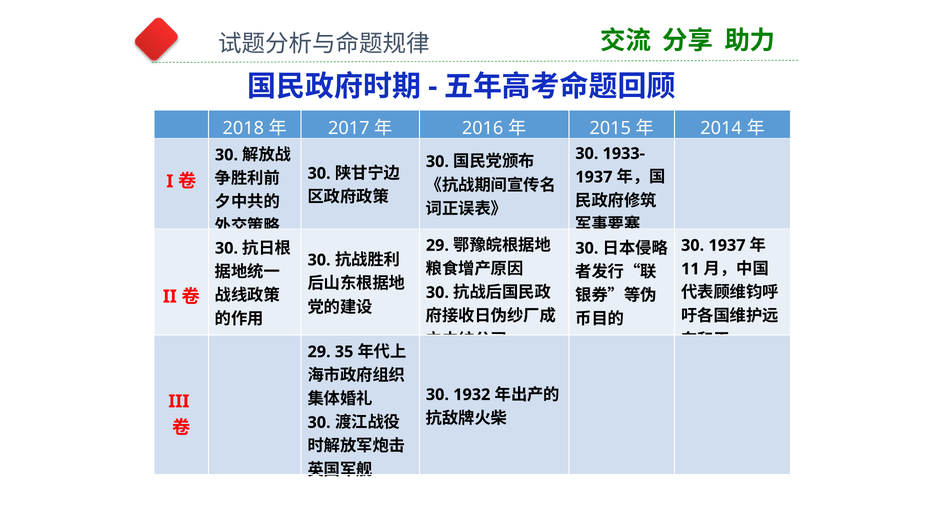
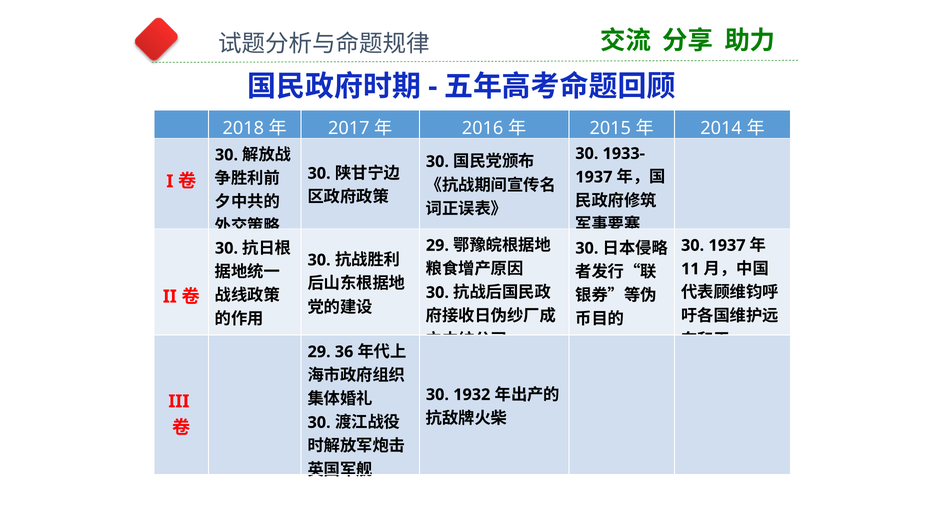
35: 35 -> 36
